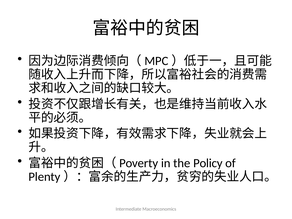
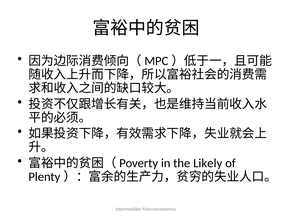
Policy: Policy -> Likely
